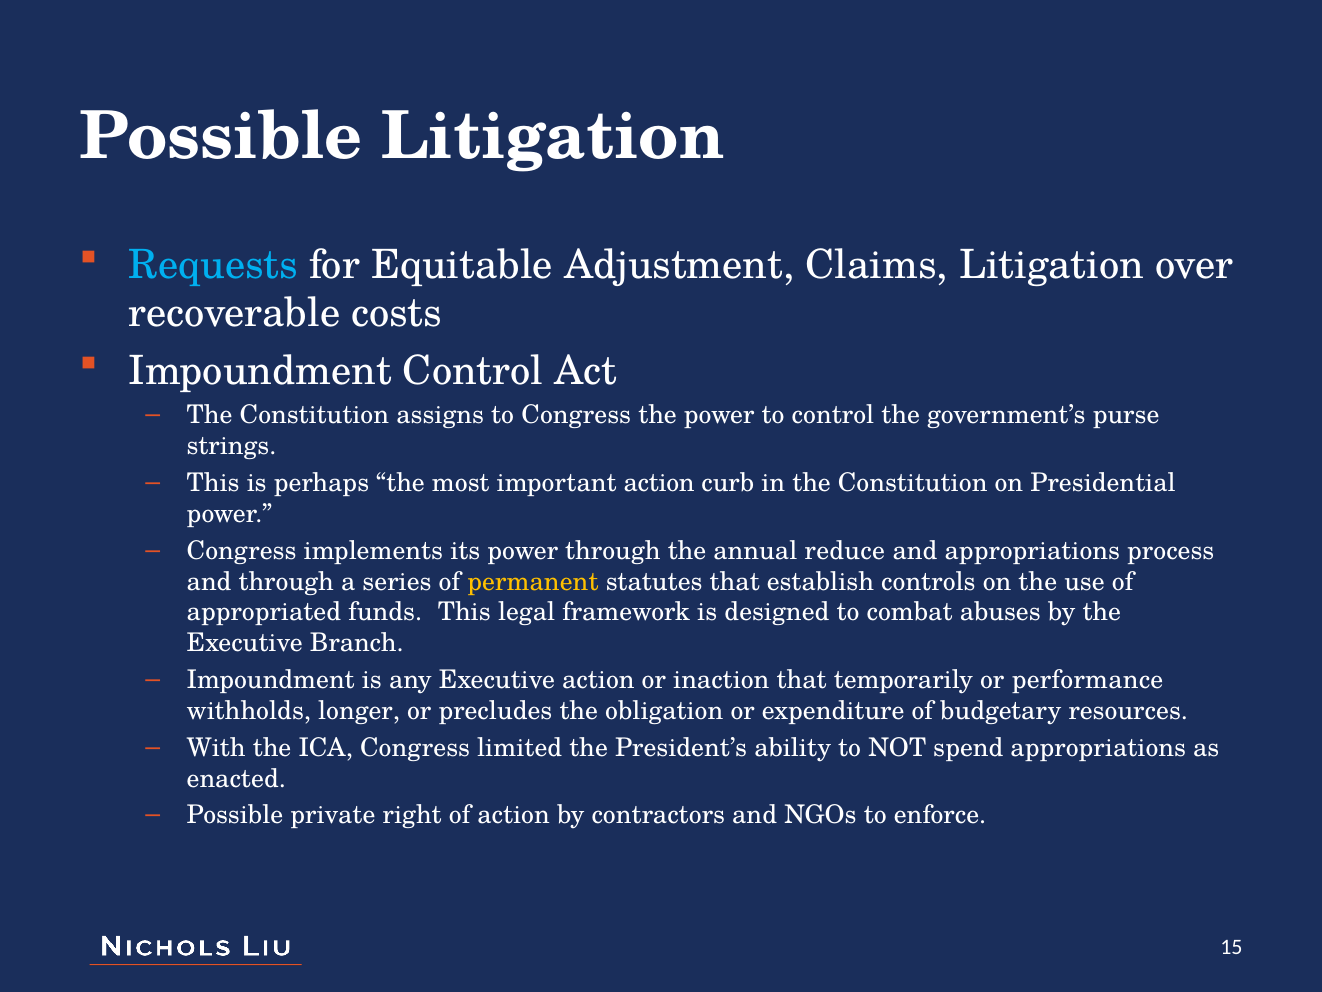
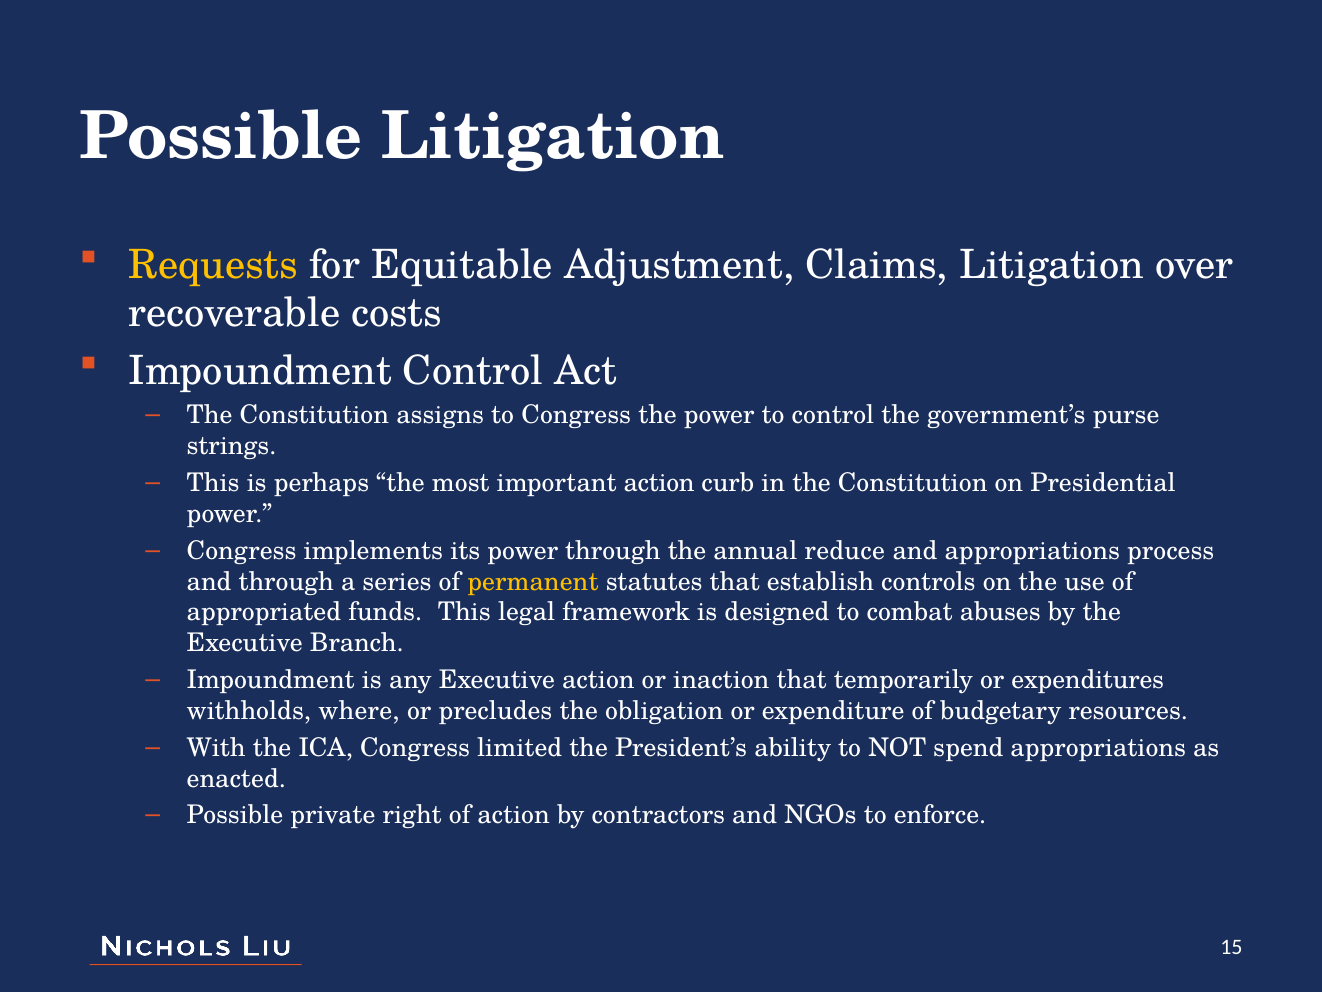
Requests colour: light blue -> yellow
performance: performance -> expenditures
longer: longer -> where
